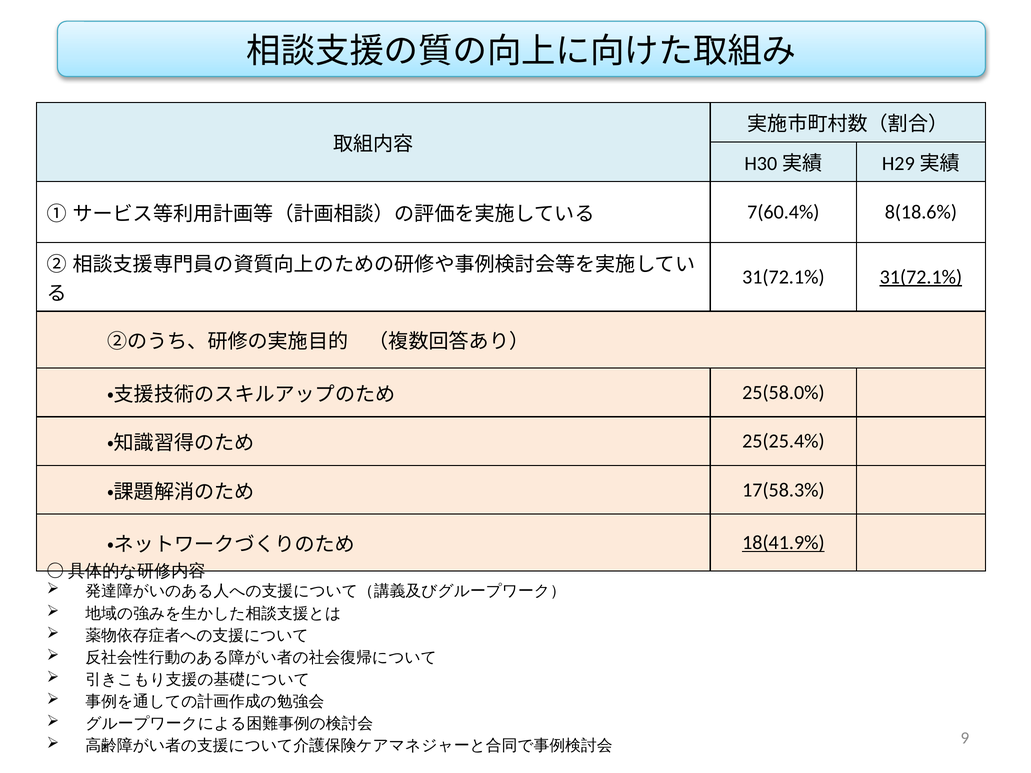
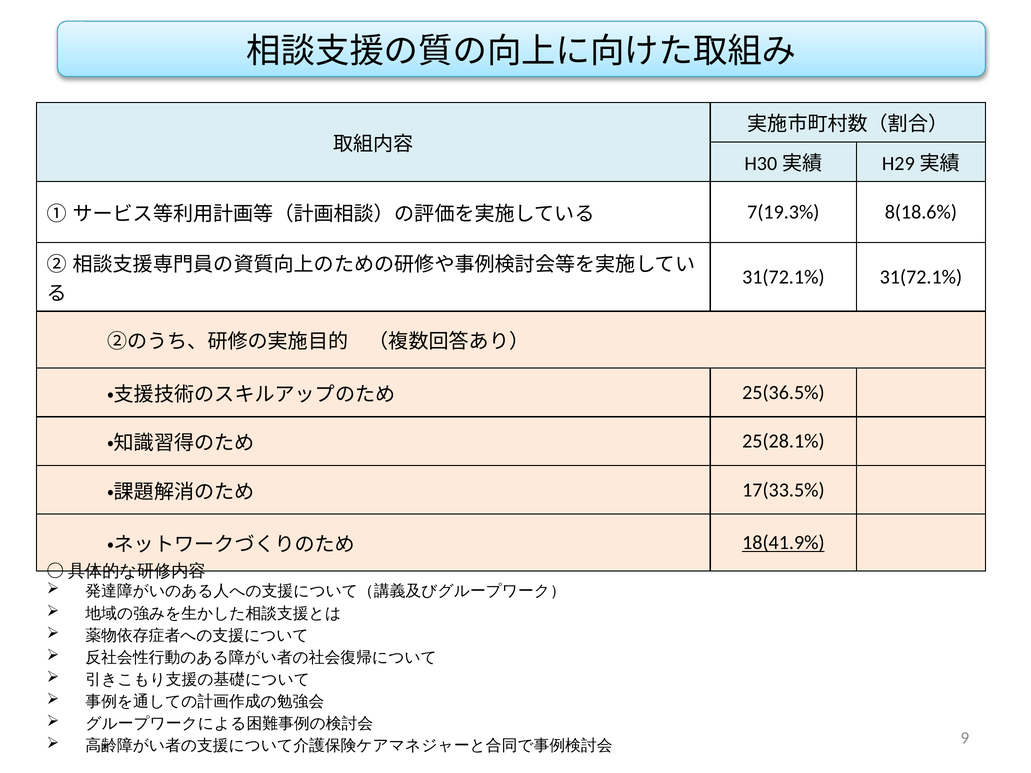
7(60.4%: 7(60.4% -> 7(19.3%
31(72.1% at (921, 277) underline: present -> none
25(58.0%: 25(58.0% -> 25(36.5%
25(25.4%: 25(25.4% -> 25(28.1%
17(58.3%: 17(58.3% -> 17(33.5%
